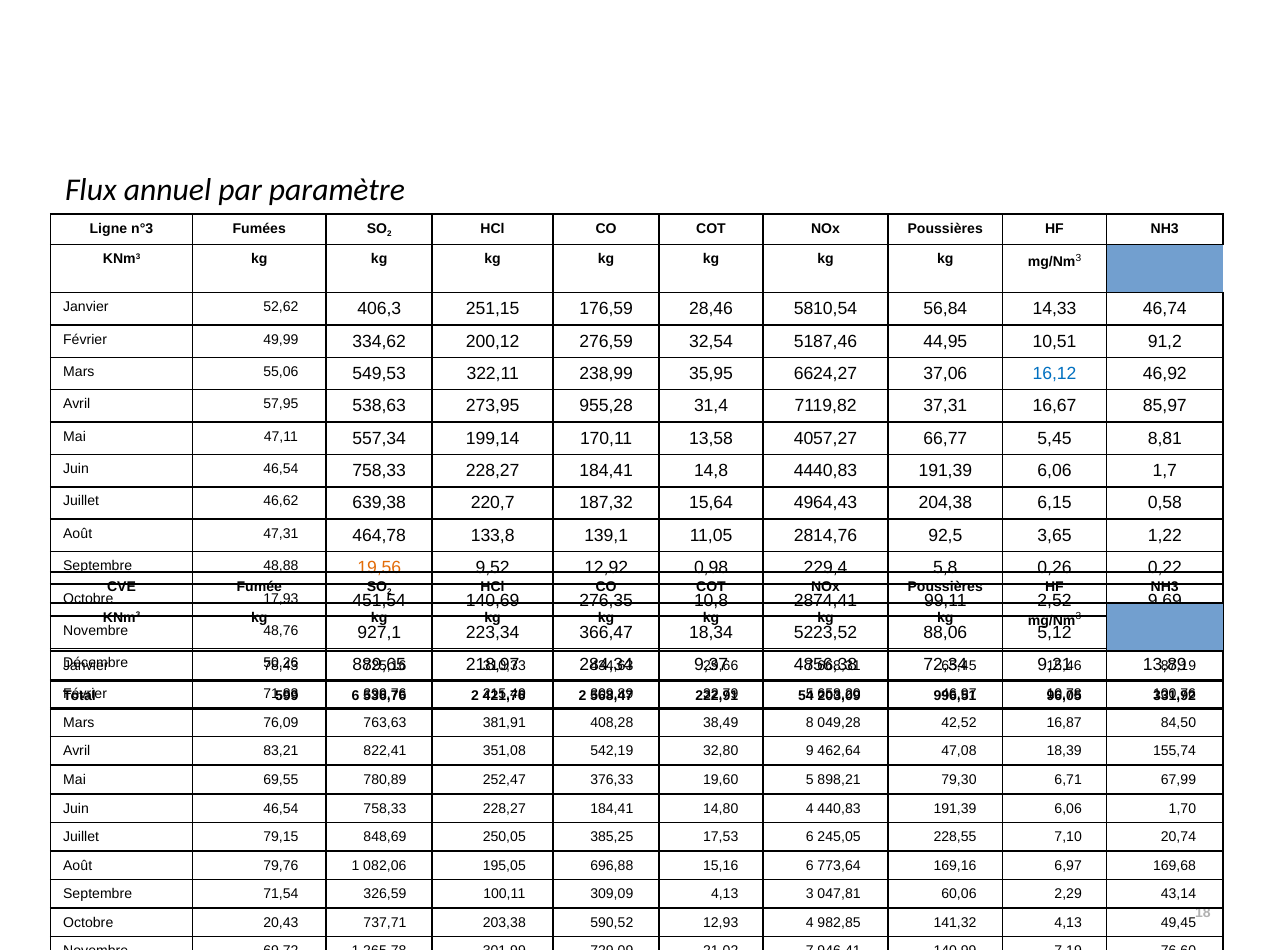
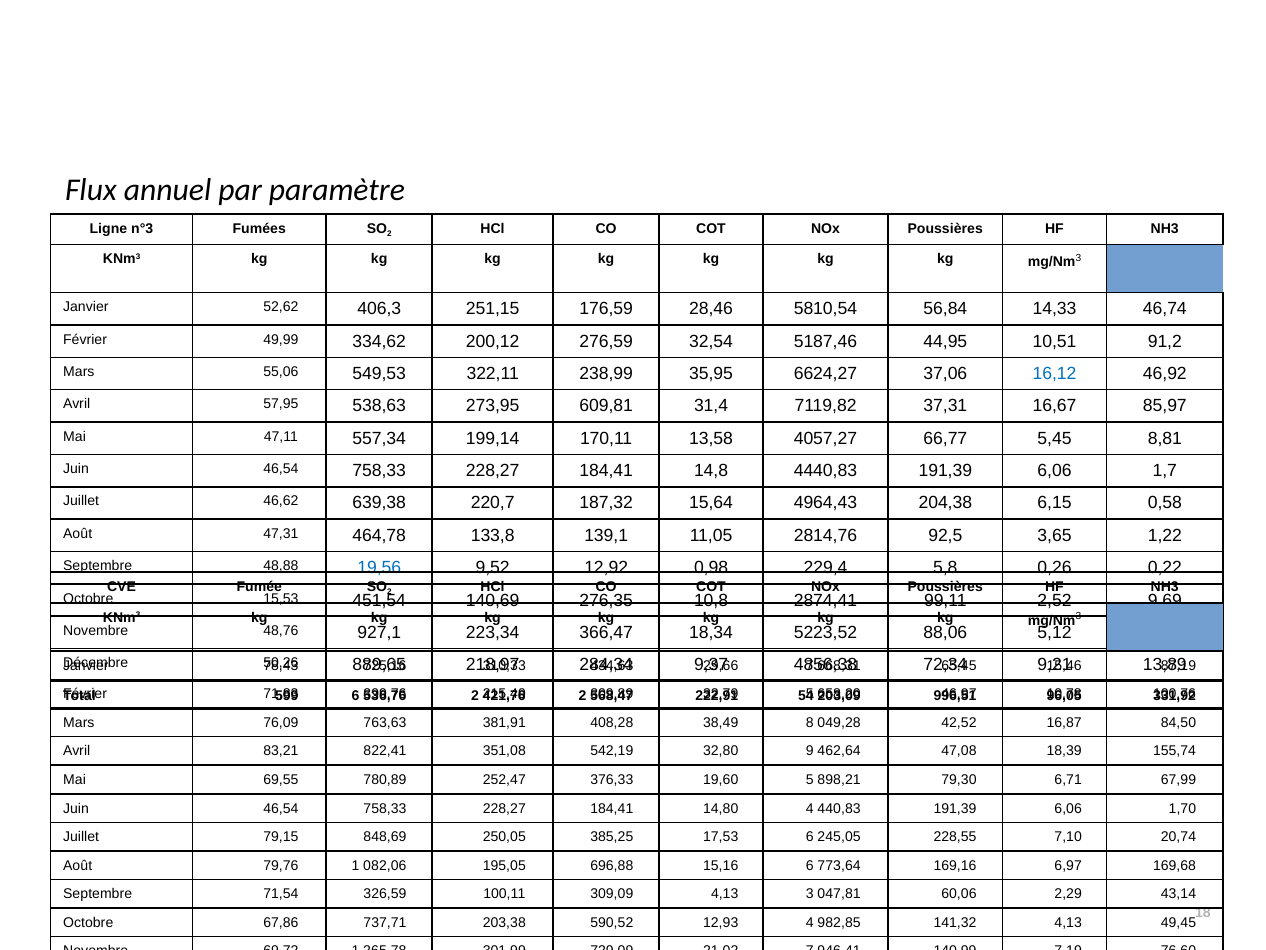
955,28: 955,28 -> 609,81
19,56 colour: orange -> blue
17,93: 17,93 -> 15,53
20,43: 20,43 -> 67,86
